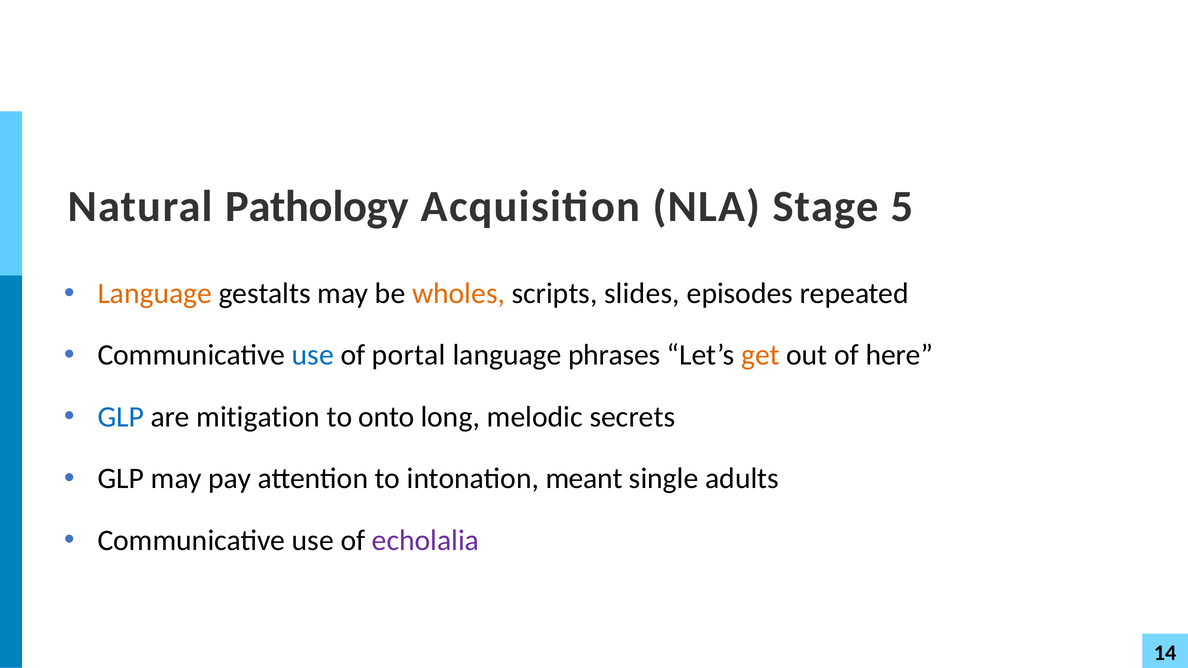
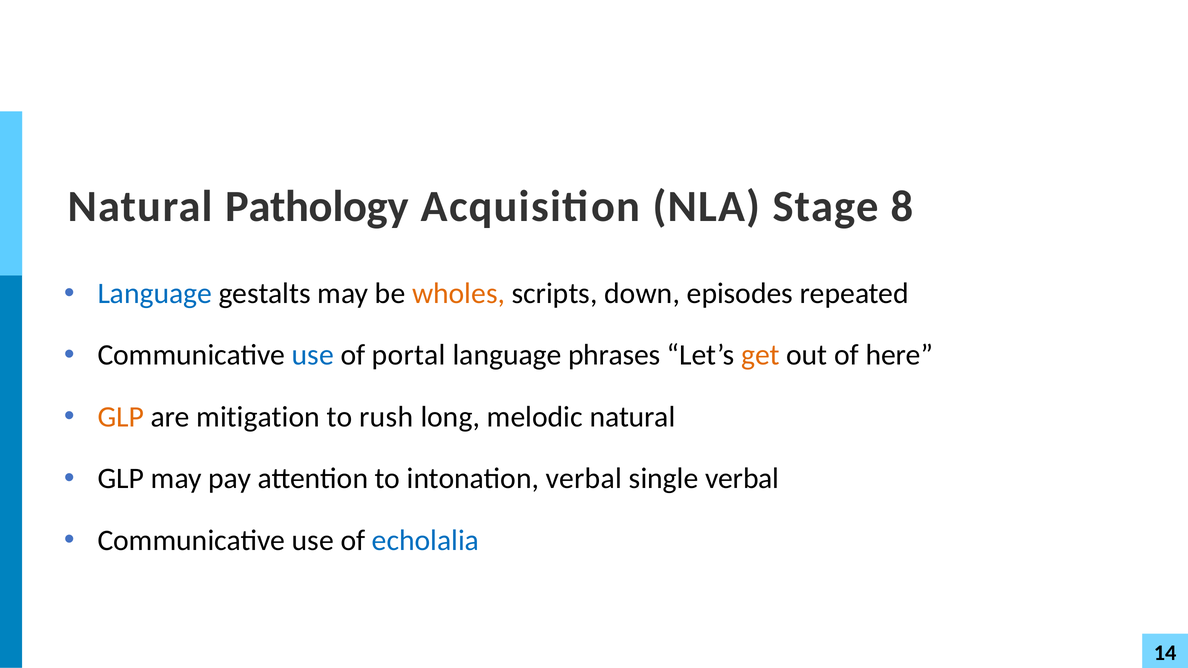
5: 5 -> 8
Language at (155, 294) colour: orange -> blue
slides: slides -> down
GLP at (121, 417) colour: blue -> orange
onto: onto -> rush
melodic secrets: secrets -> natural
intonation meant: meant -> verbal
single adults: adults -> verbal
echolalia colour: purple -> blue
